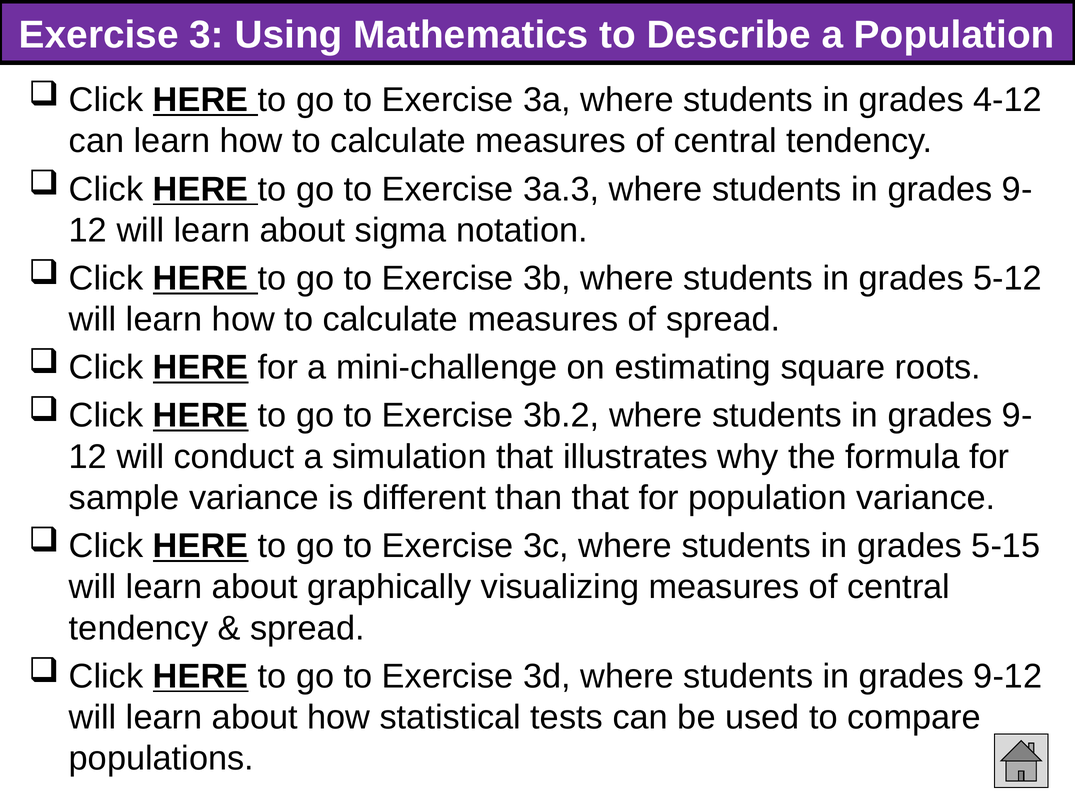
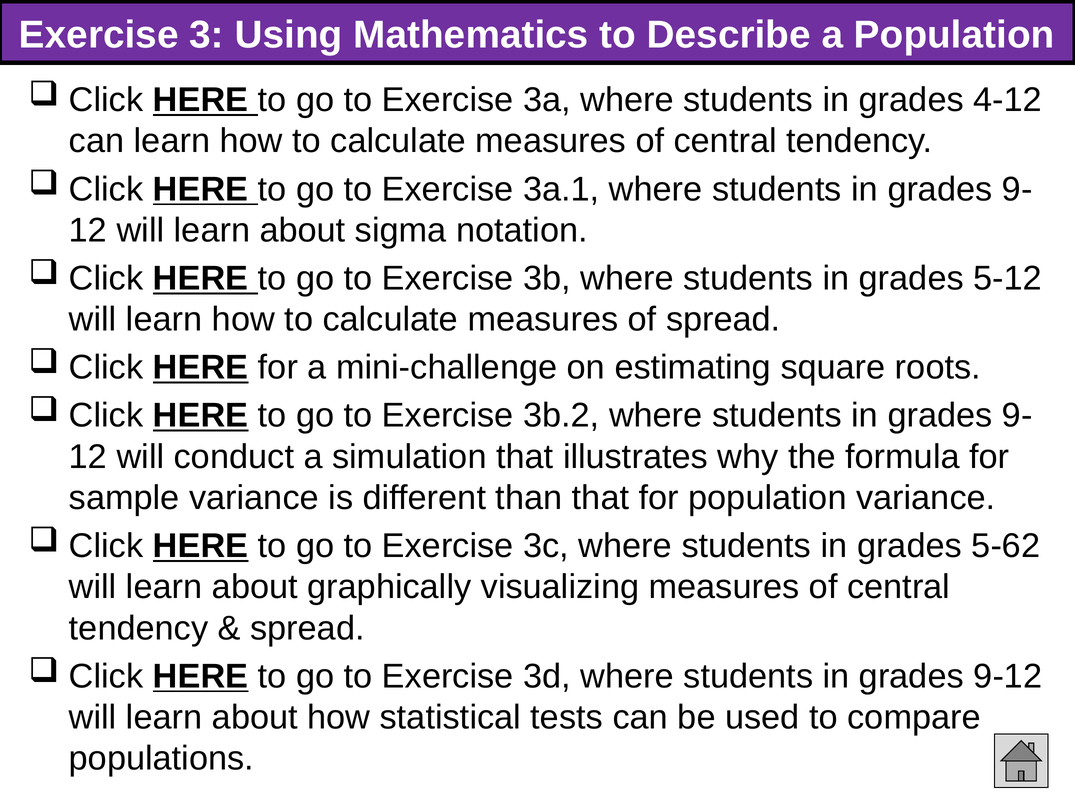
3a.3: 3a.3 -> 3a.1
5-15: 5-15 -> 5-62
